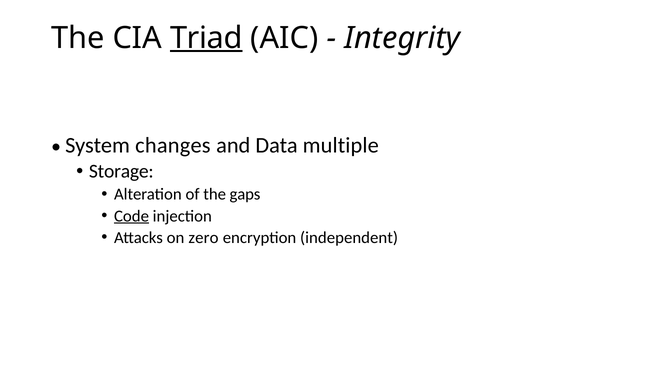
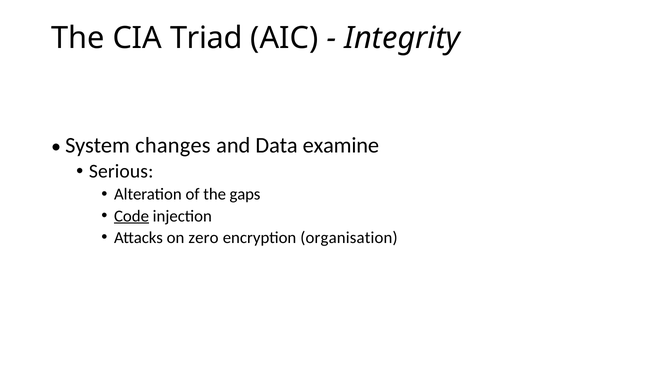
Triad underline: present -> none
multiple: multiple -> examine
Storage: Storage -> Serious
independent: independent -> organisation
